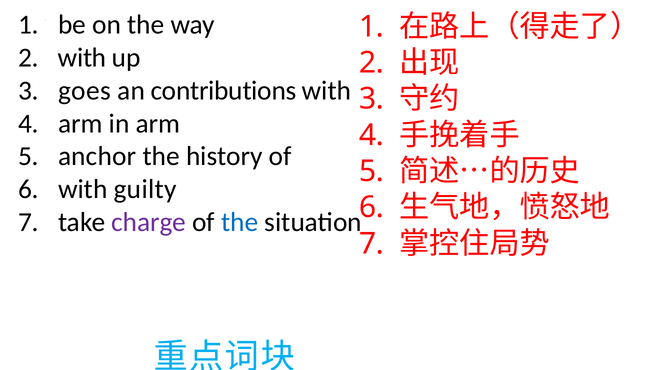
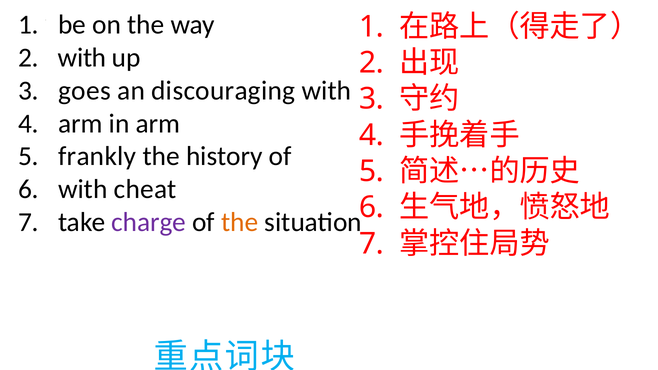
contributions: contributions -> discouraging
anchor: anchor -> frankly
guilty: guilty -> cheat
the at (240, 222) colour: blue -> orange
